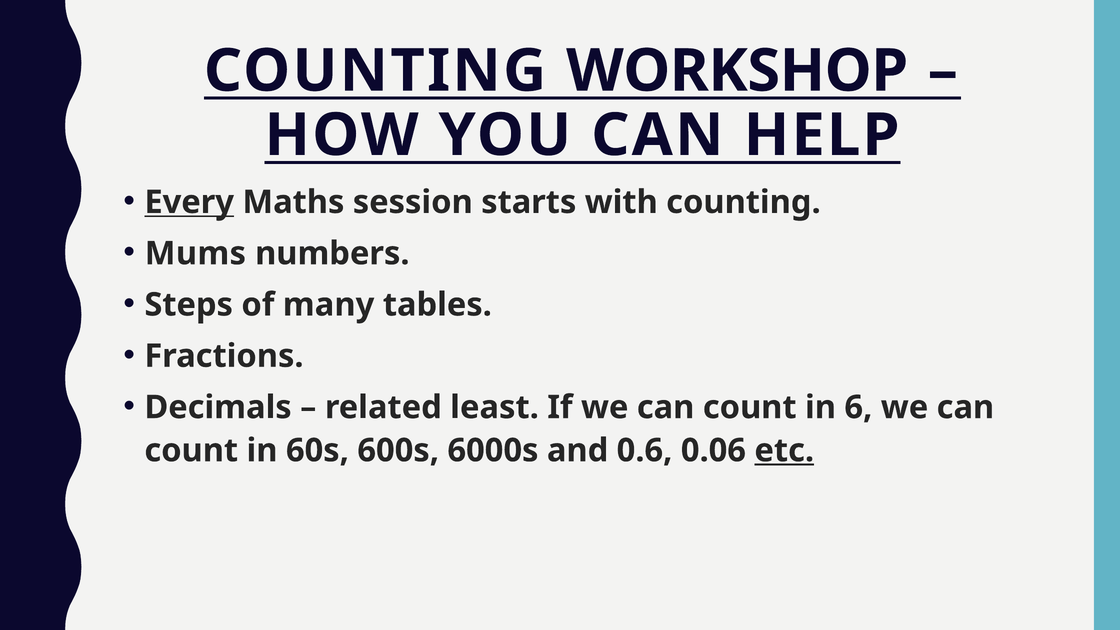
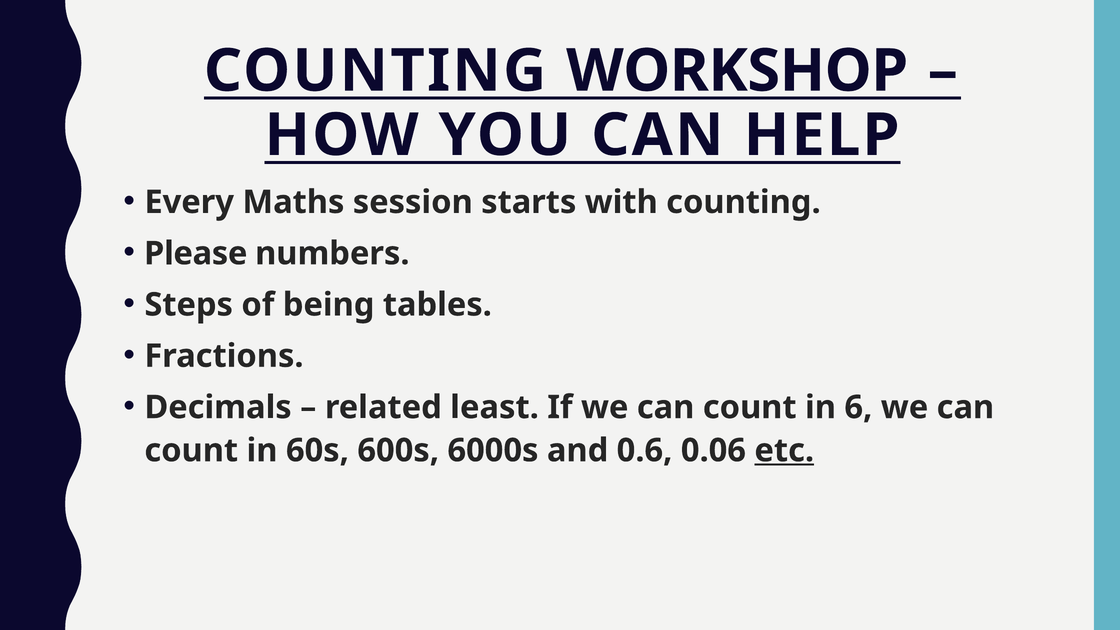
Every underline: present -> none
Mums: Mums -> Please
many: many -> being
